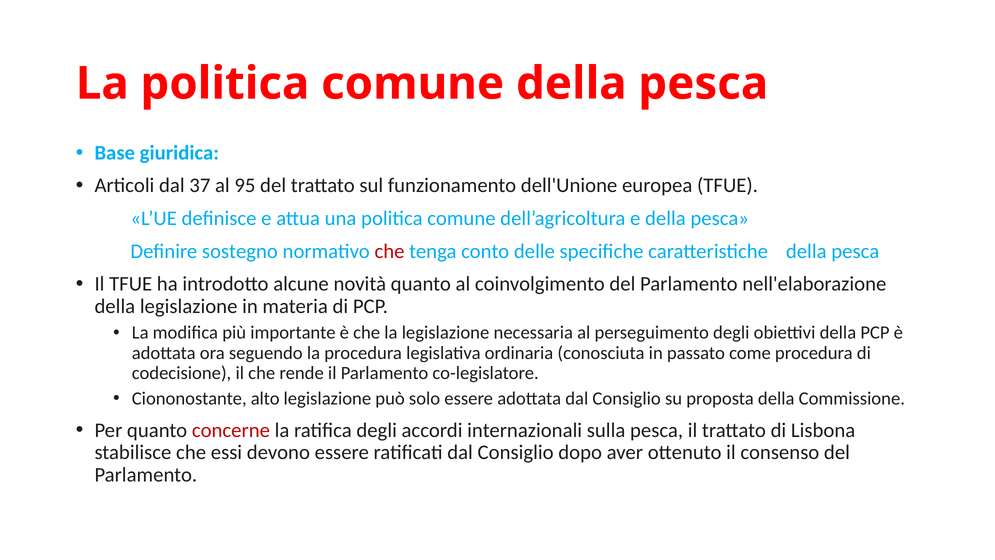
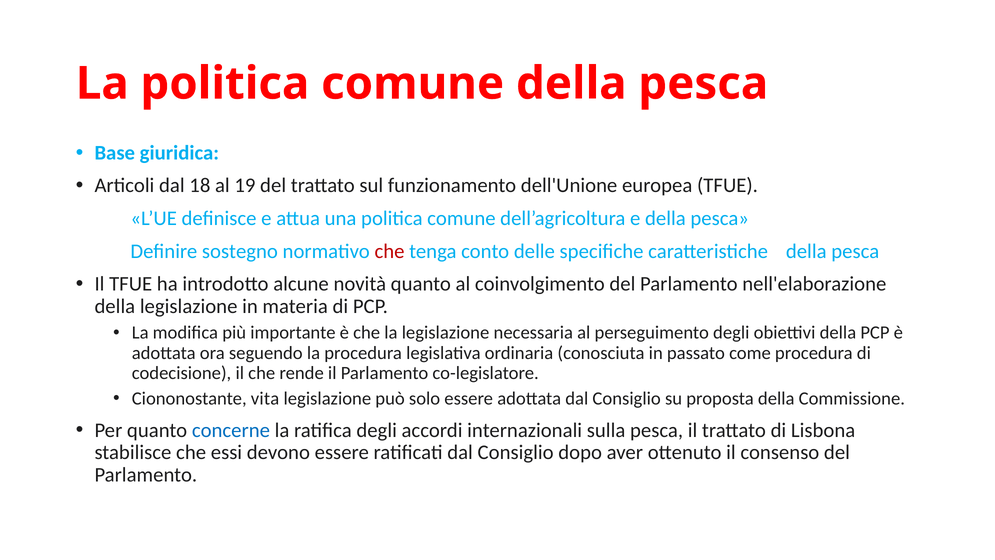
37: 37 -> 18
95: 95 -> 19
alto: alto -> vita
concerne colour: red -> blue
